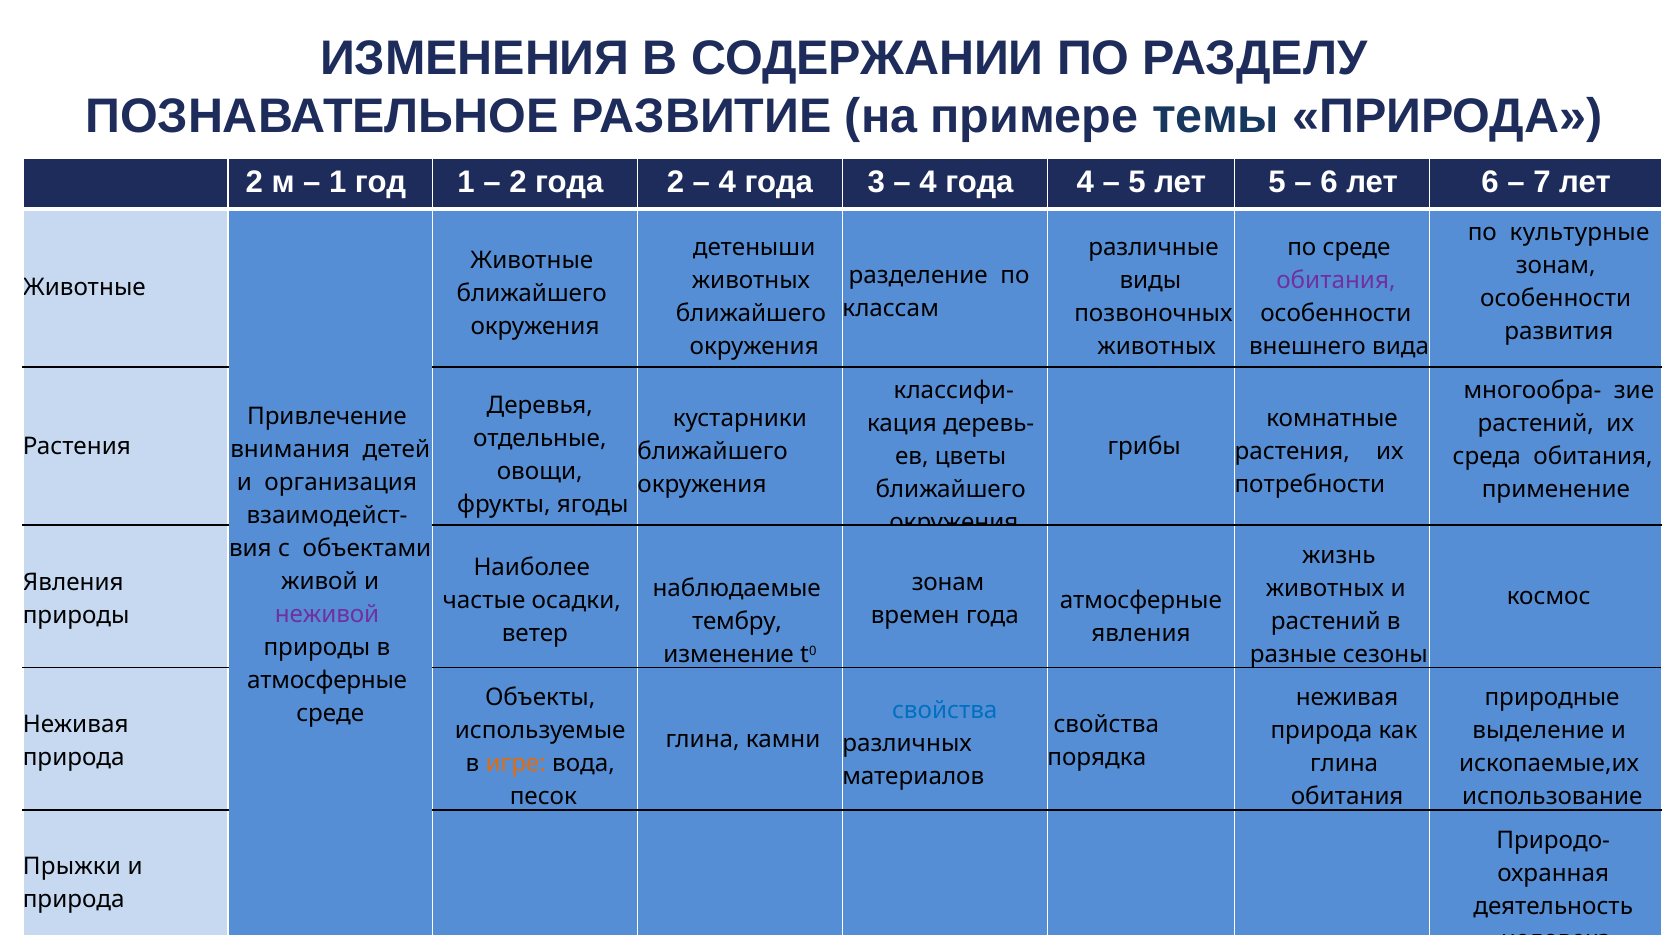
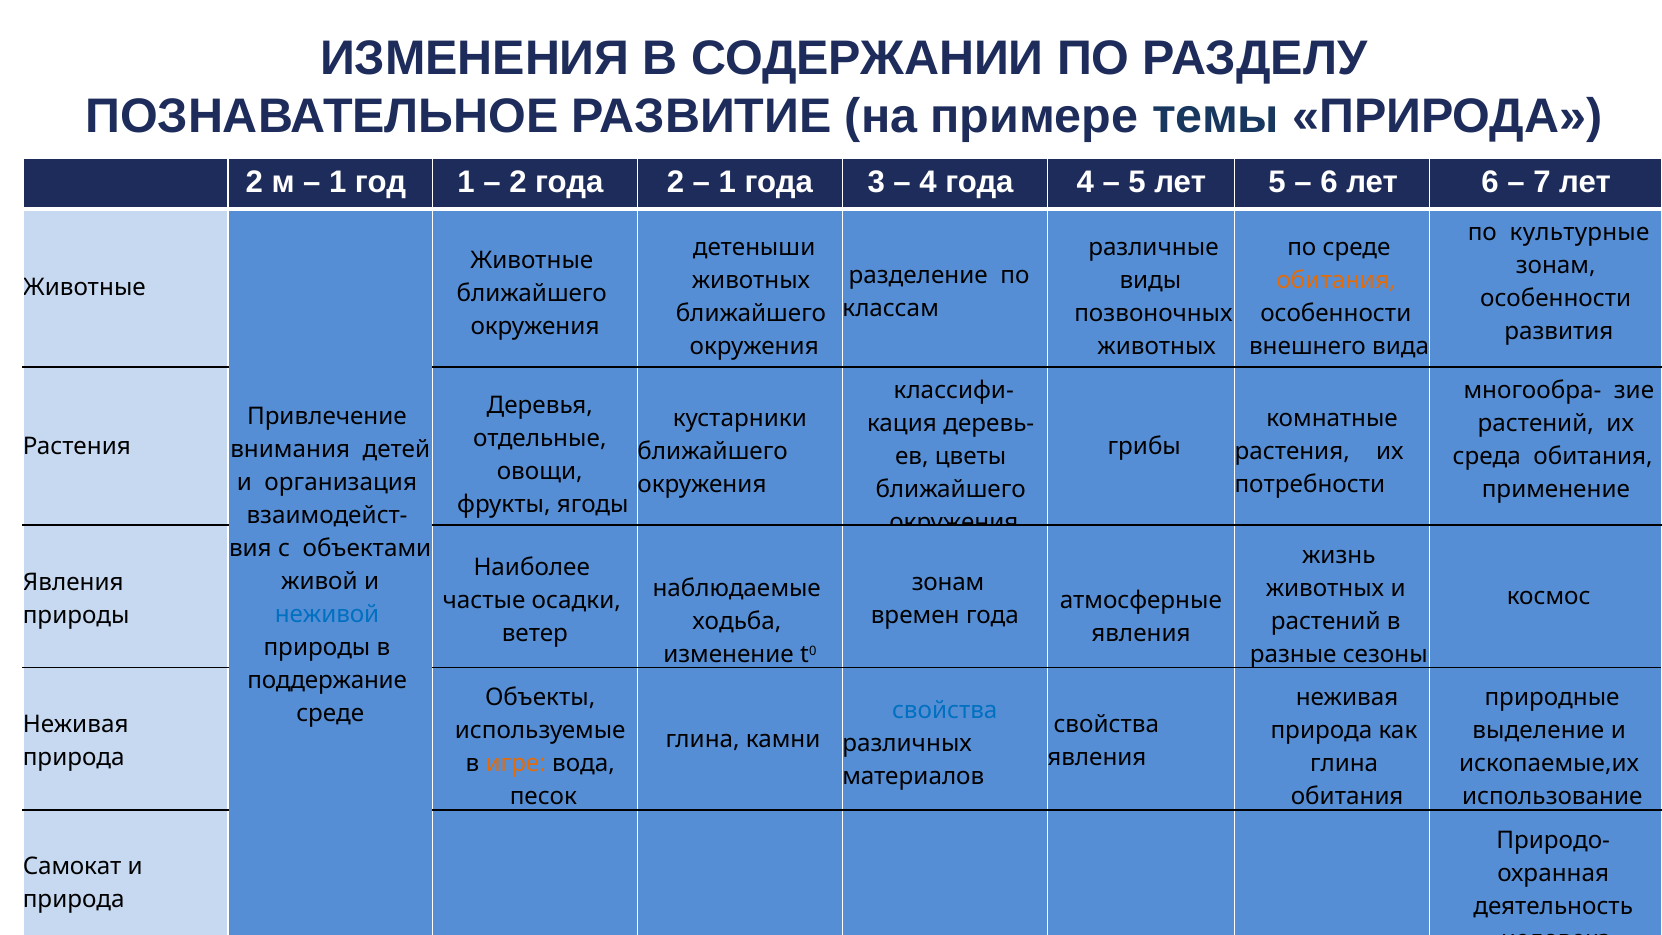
4 at (727, 182): 4 -> 1
обитания at (1336, 280) colour: purple -> orange
неживой colour: purple -> blue
тембру: тембру -> ходьба
атмосферные at (327, 680): атмосферные -> поддержание
порядка at (1097, 757): порядка -> явления
Прыжки: Прыжки -> Самокат
